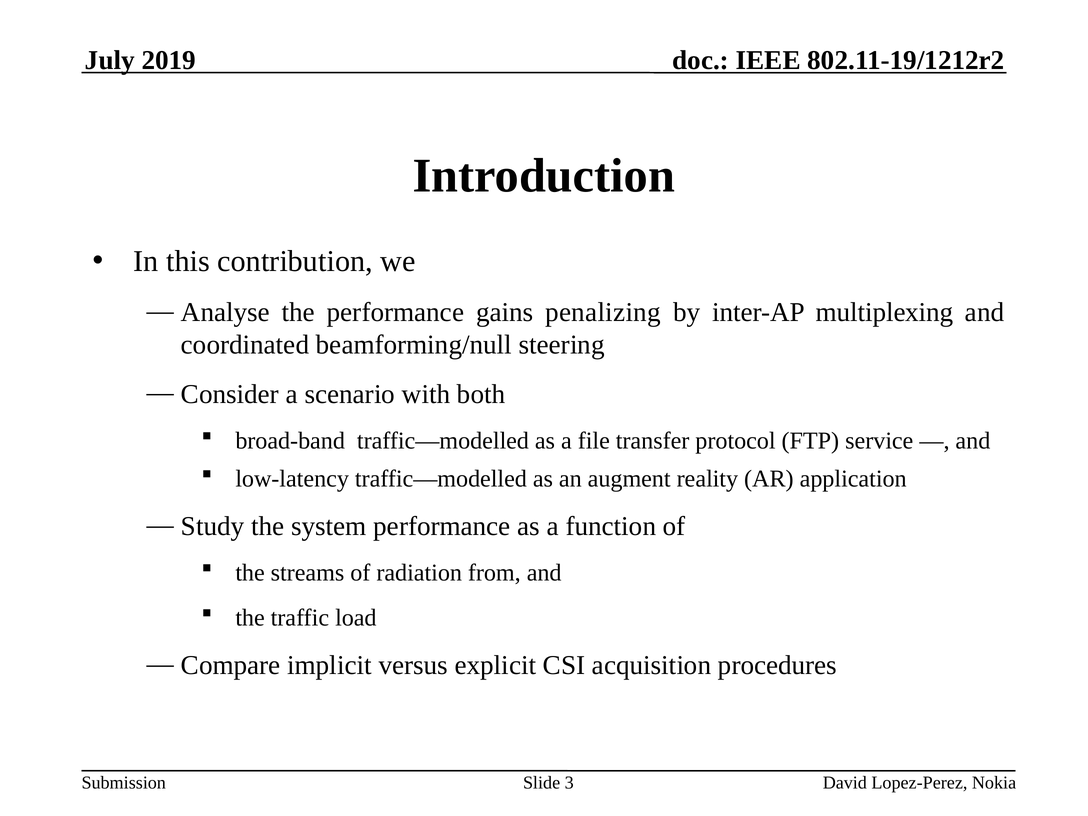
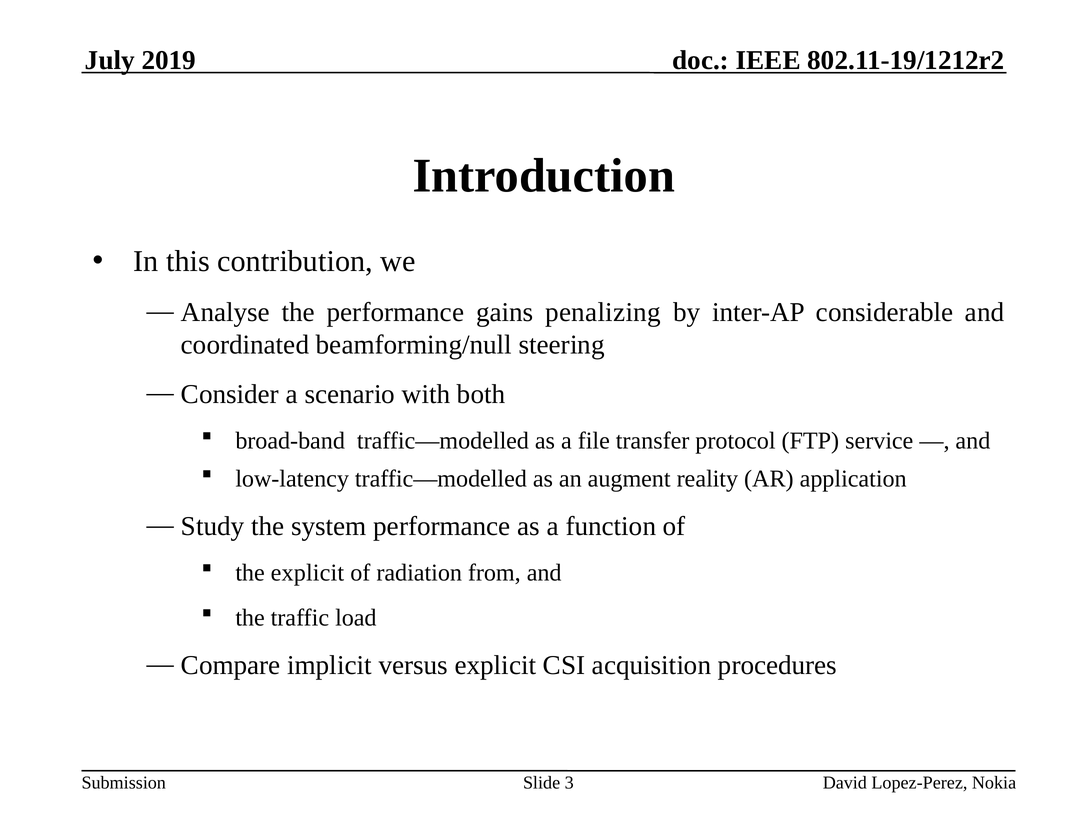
multiplexing: multiplexing -> considerable
the streams: streams -> explicit
